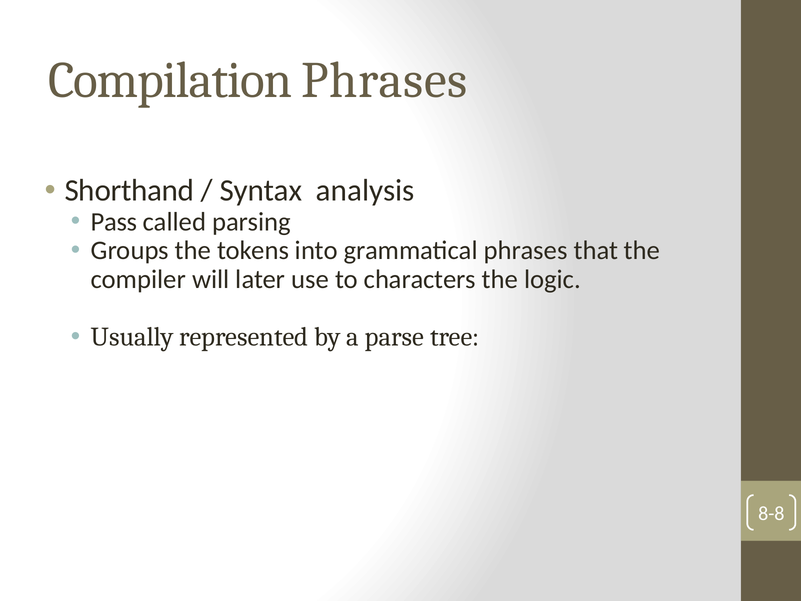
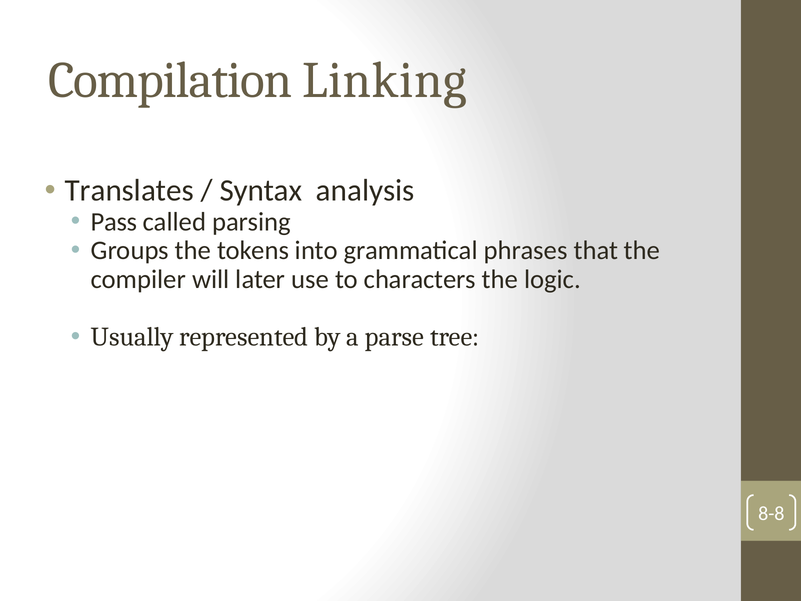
Compilation Phrases: Phrases -> Linking
Shorthand: Shorthand -> Translates
